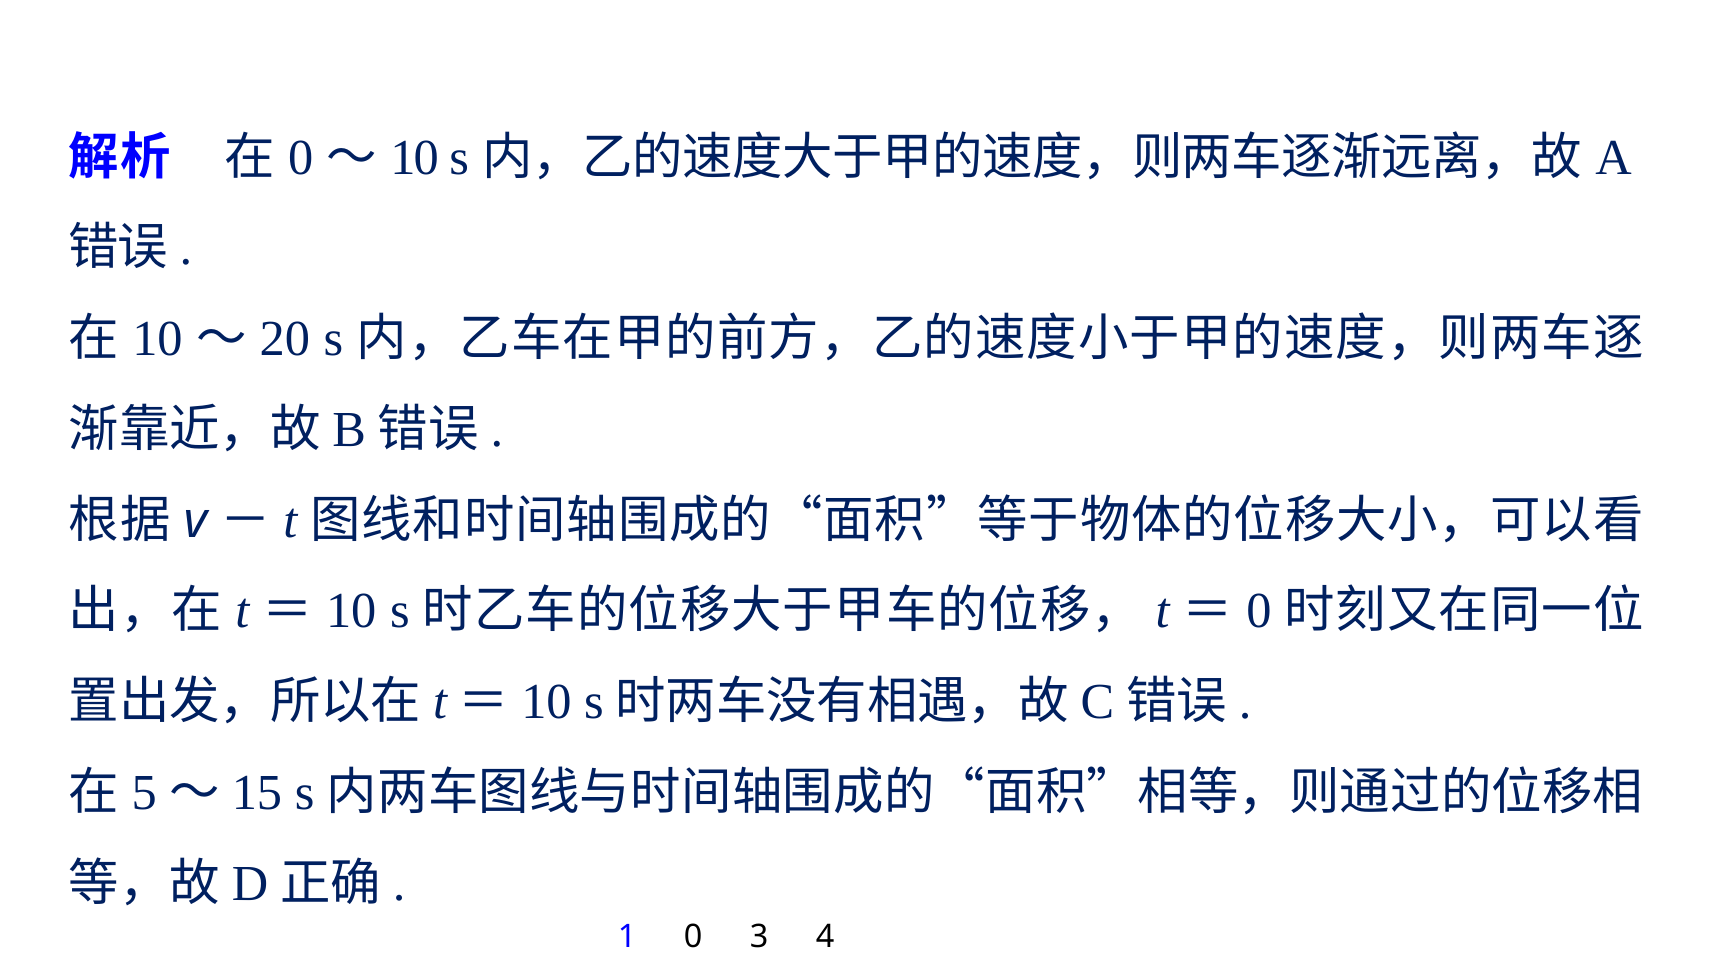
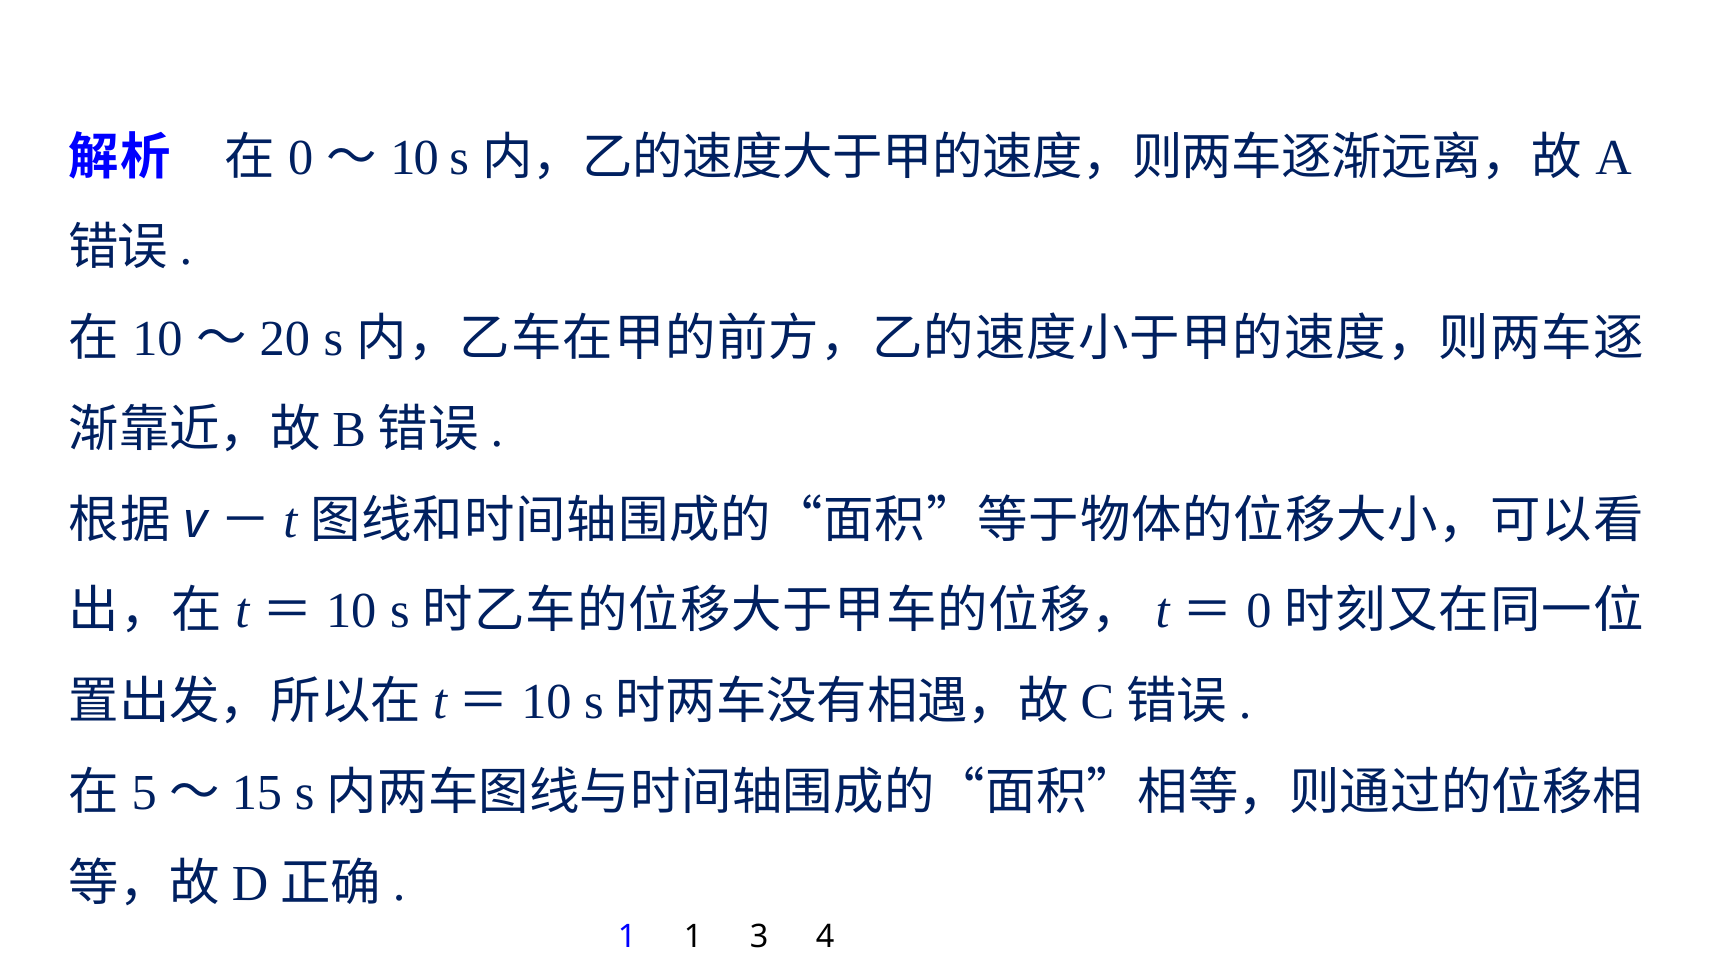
1 0: 0 -> 1
